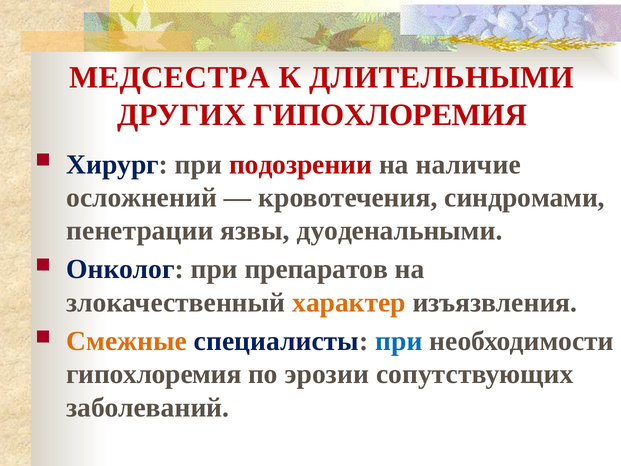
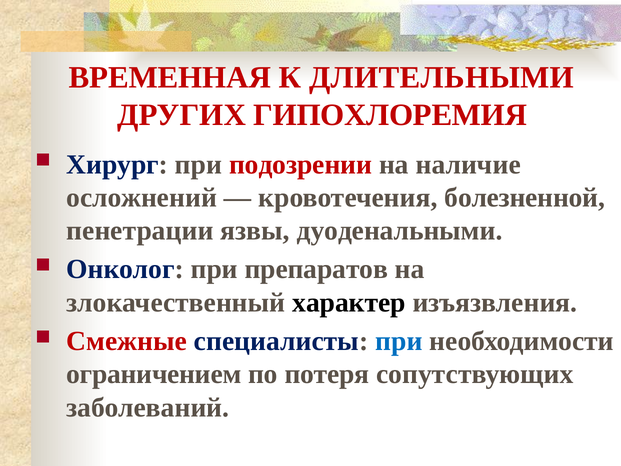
МЕДСЕСТРА: МЕДСЕСТРА -> ВРЕМЕННАЯ
синдромами: синдромами -> болезненной
характер colour: orange -> black
Смежные colour: orange -> red
гипохлоремия at (154, 374): гипохлоремия -> ограничением
эрозии: эрозии -> потеря
